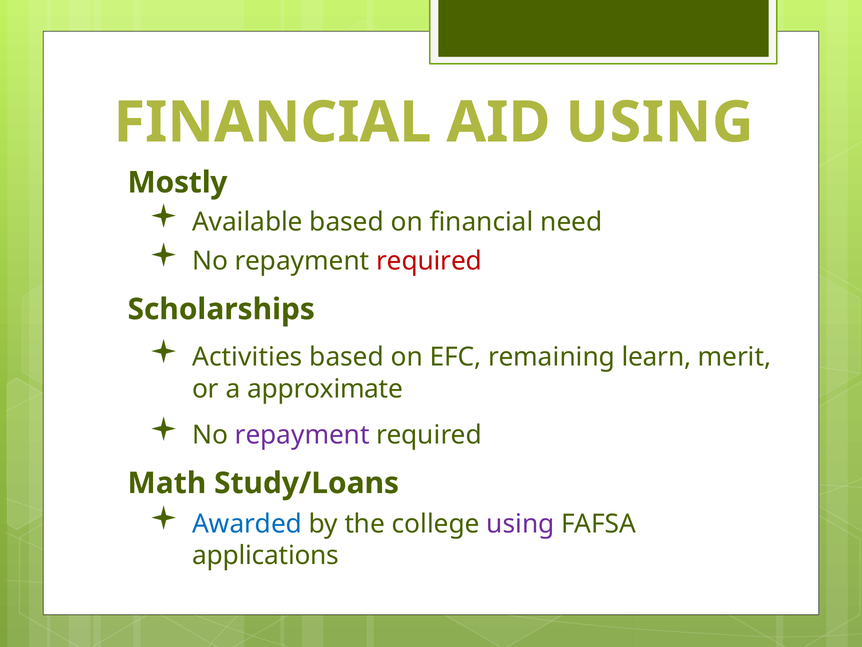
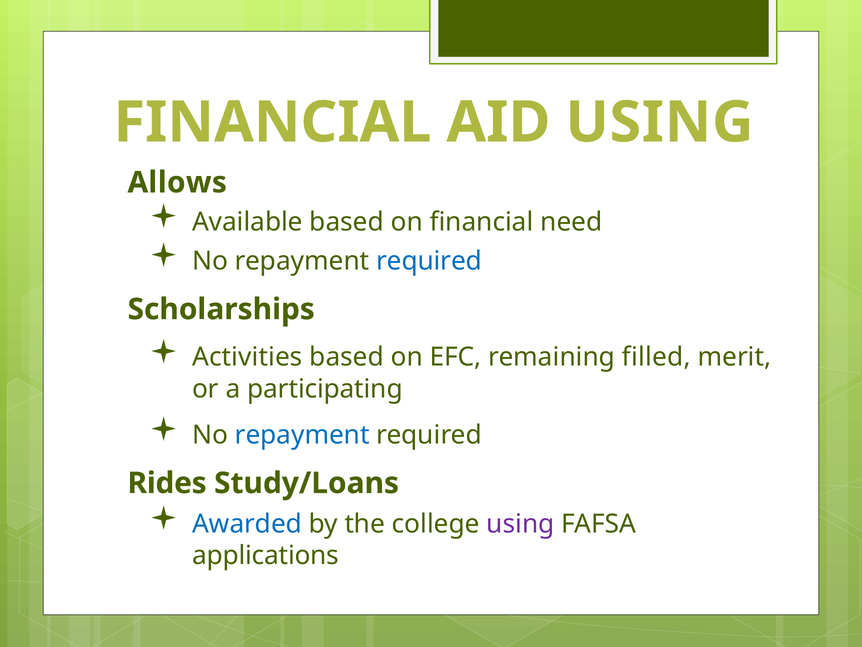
Mostly: Mostly -> Allows
required at (429, 261) colour: red -> blue
learn: learn -> filled
approximate: approximate -> participating
repayment at (302, 434) colour: purple -> blue
Math: Math -> Rides
